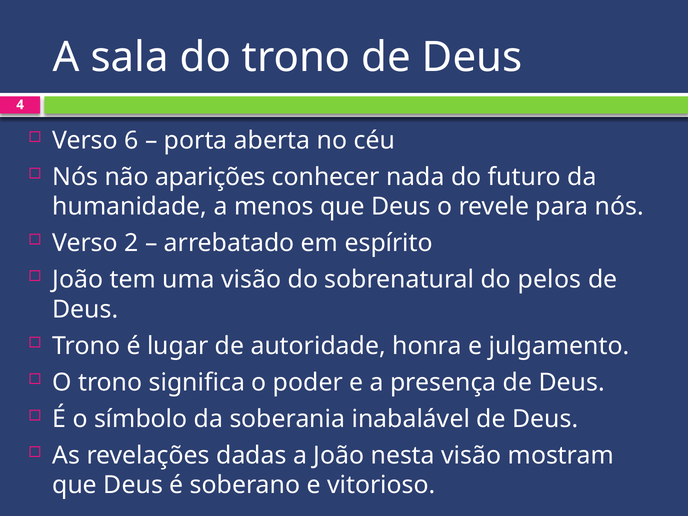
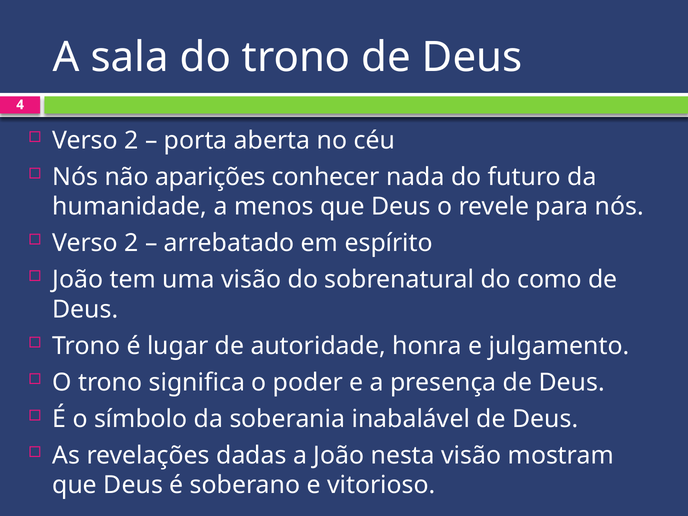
6 at (131, 140): 6 -> 2
pelos: pelos -> como
